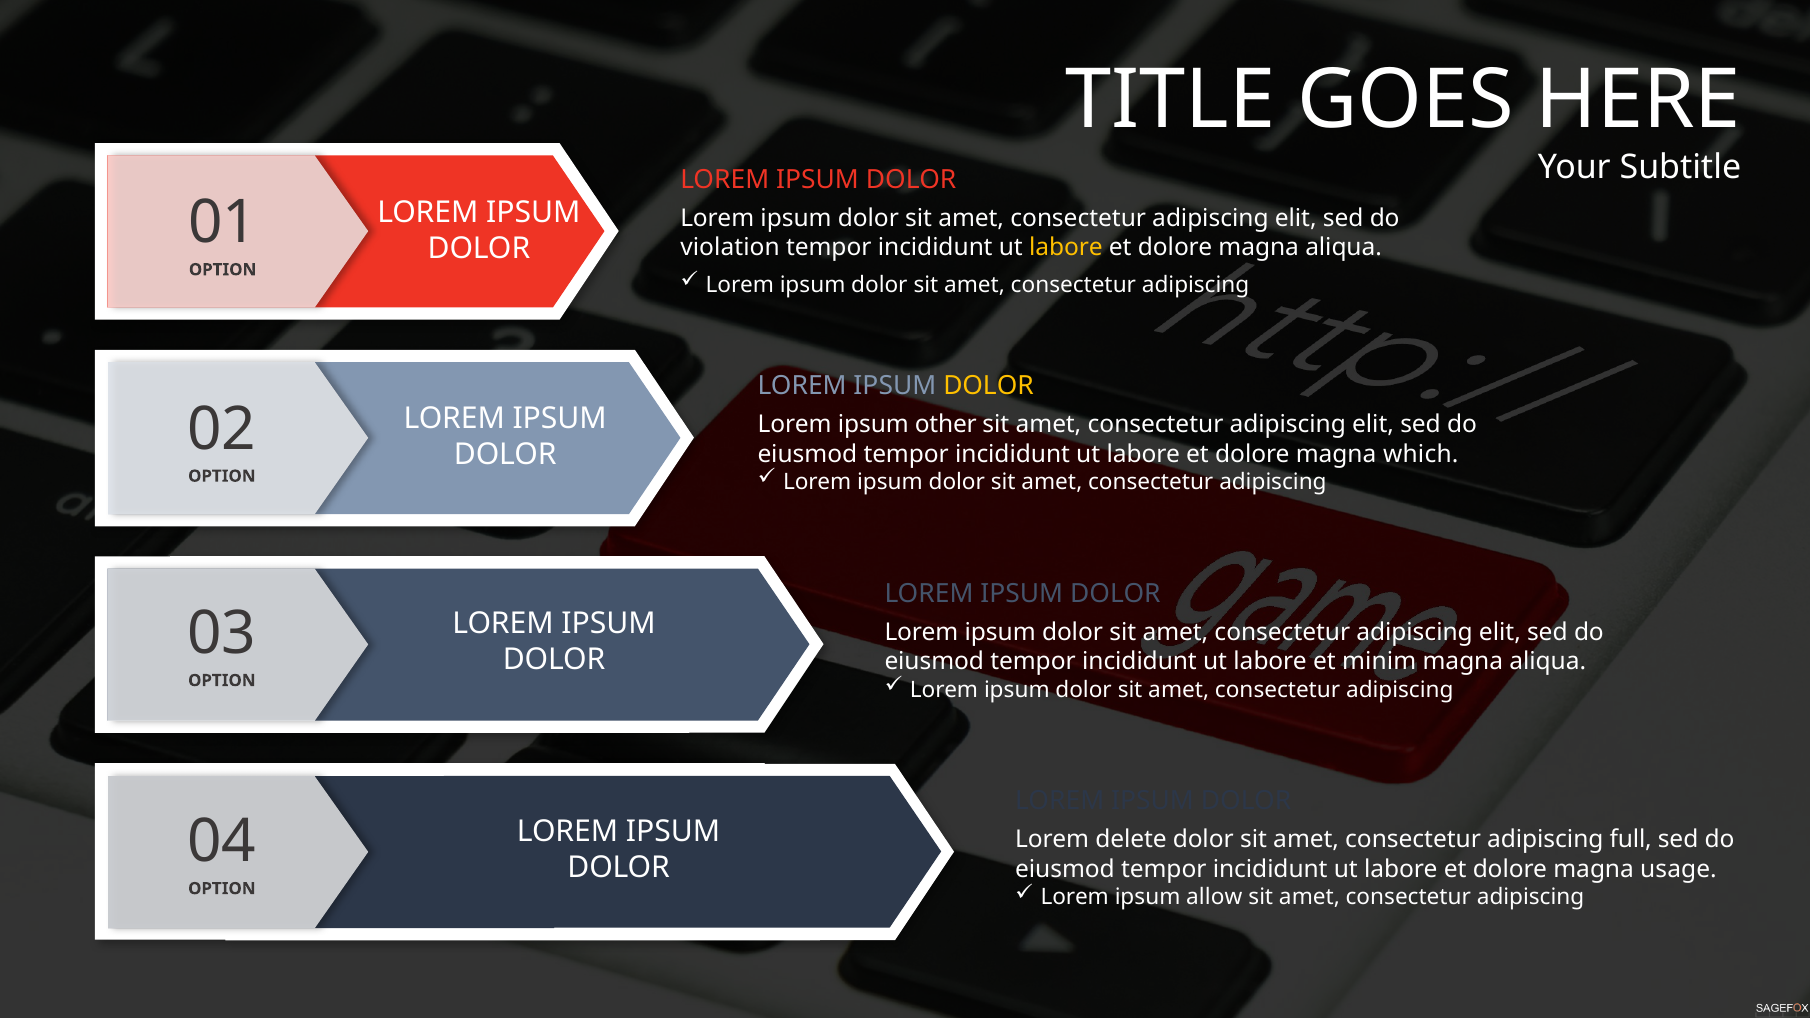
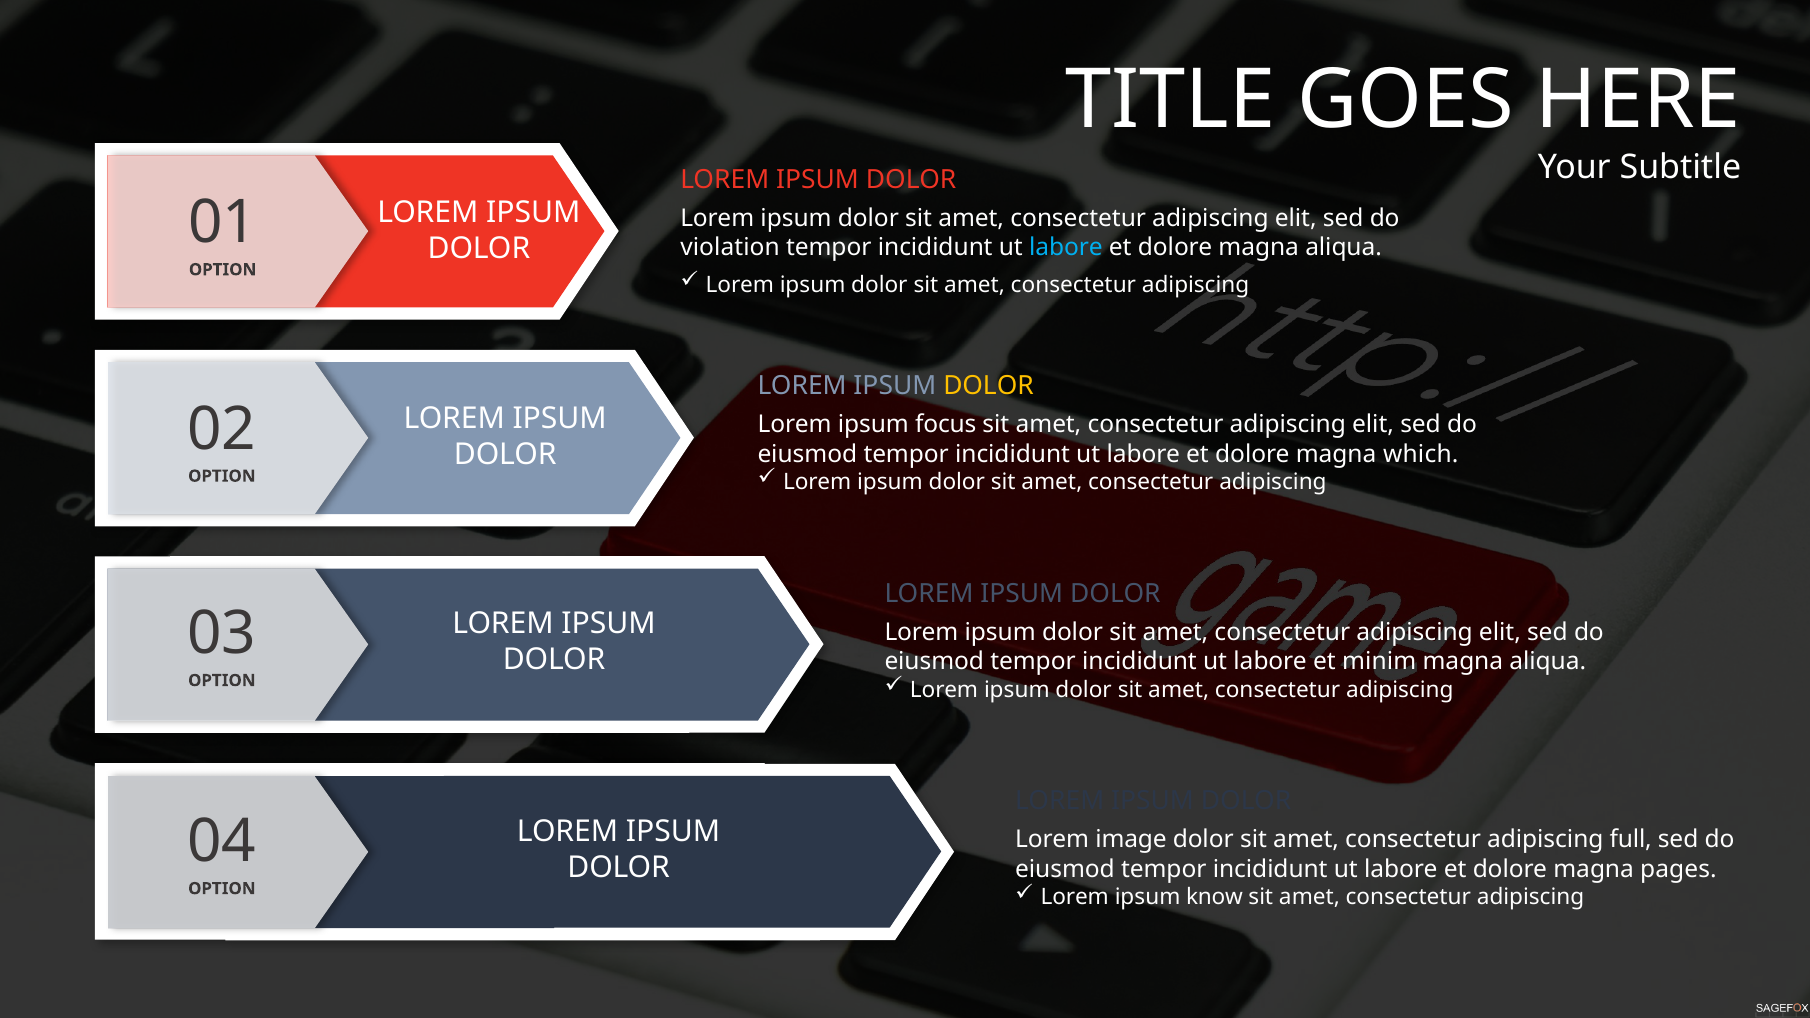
labore at (1066, 248) colour: yellow -> light blue
other: other -> focus
delete: delete -> image
usage: usage -> pages
allow: allow -> know
